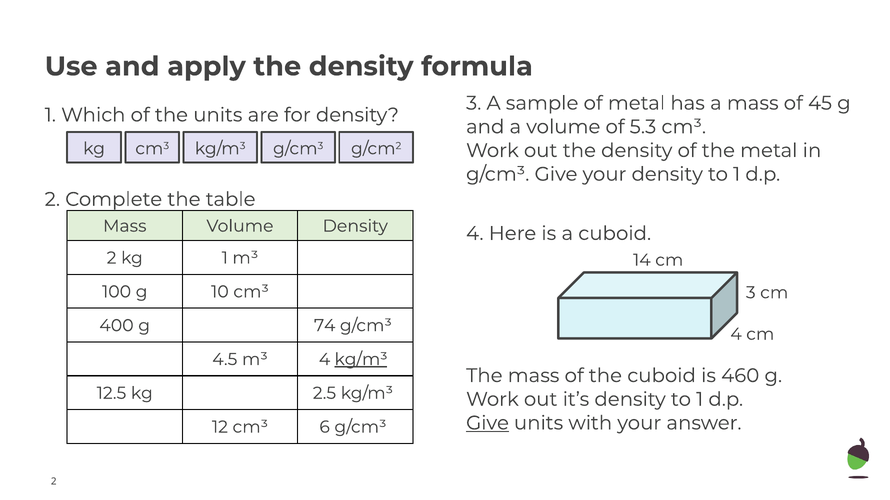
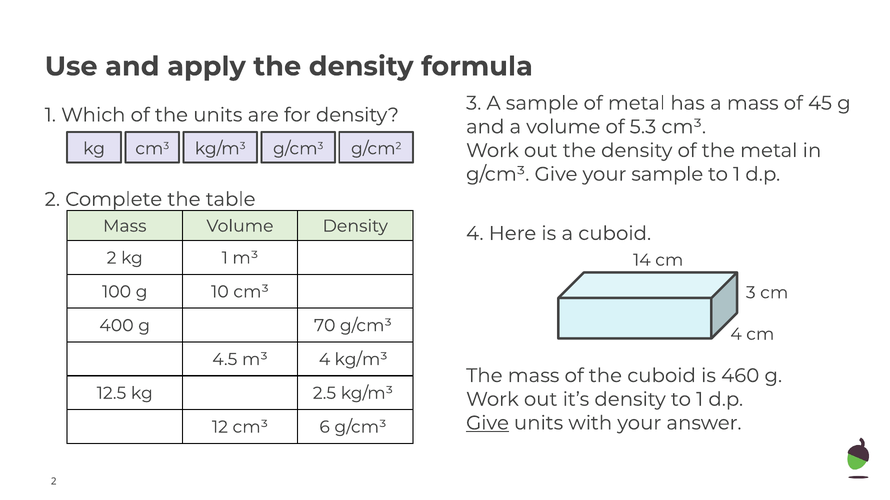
your density: density -> sample
74: 74 -> 70
kg/m³ at (361, 360) underline: present -> none
